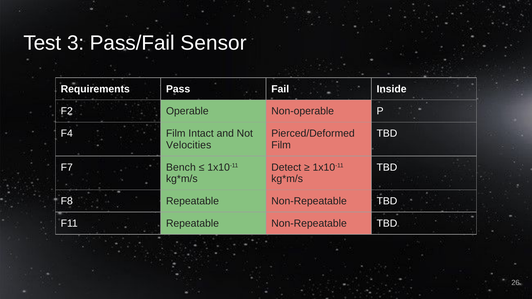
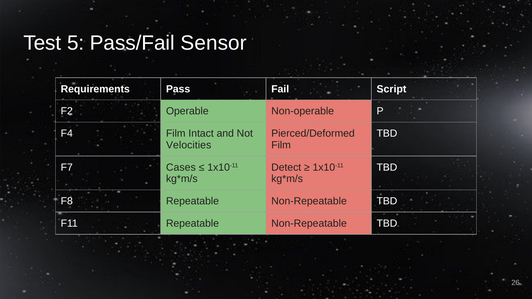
3: 3 -> 5
Inside: Inside -> Script
Bench: Bench -> Cases
